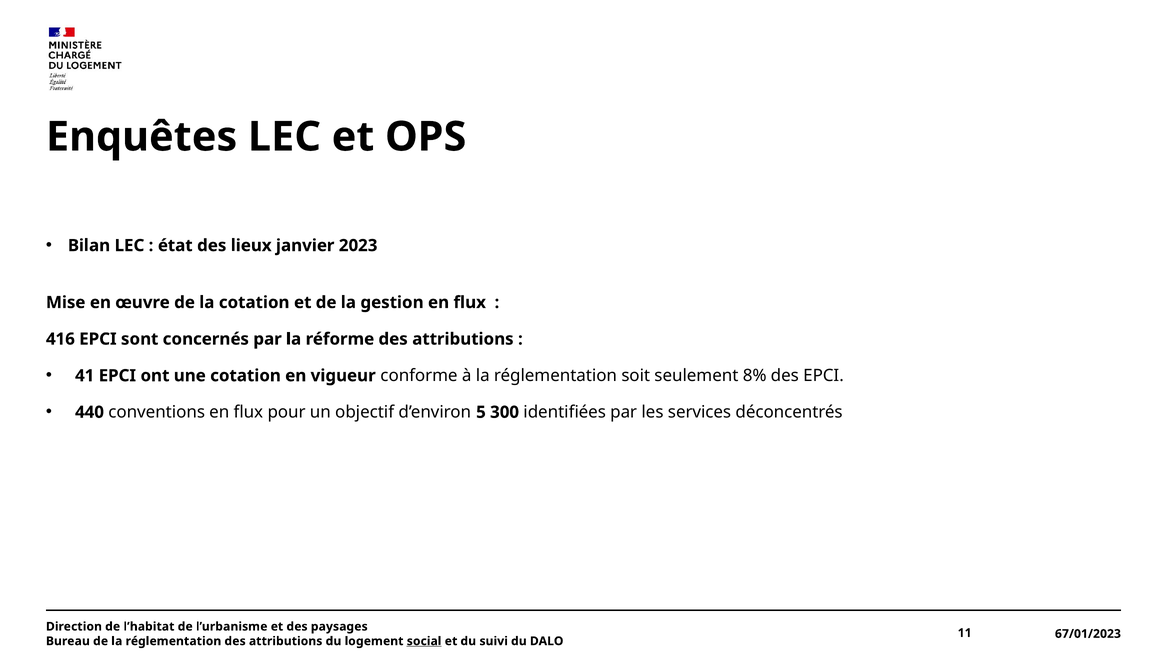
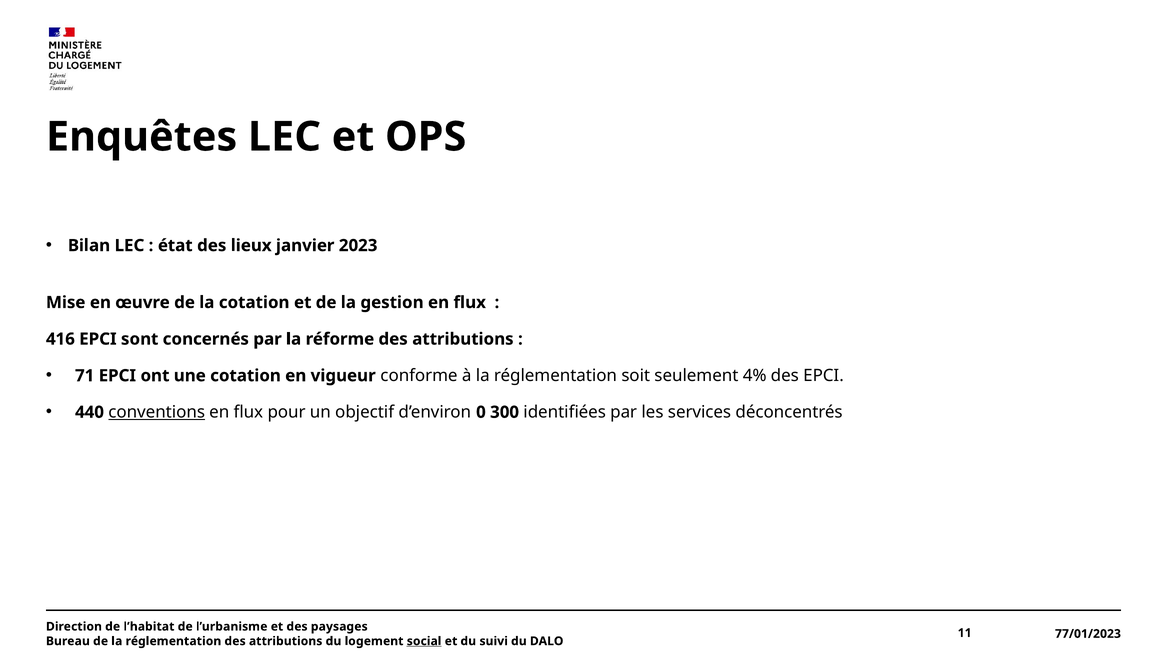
41: 41 -> 71
8%: 8% -> 4%
conventions underline: none -> present
5: 5 -> 0
67/01/2023: 67/01/2023 -> 77/01/2023
